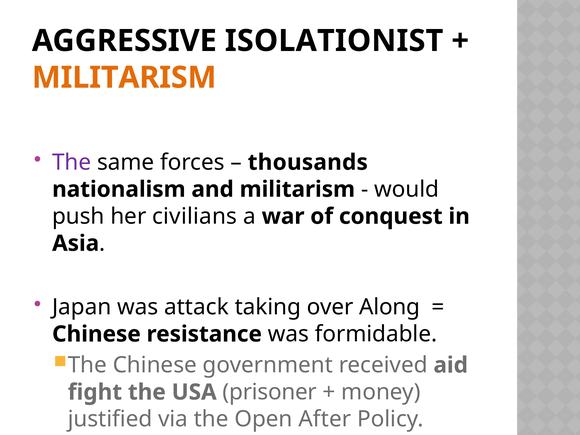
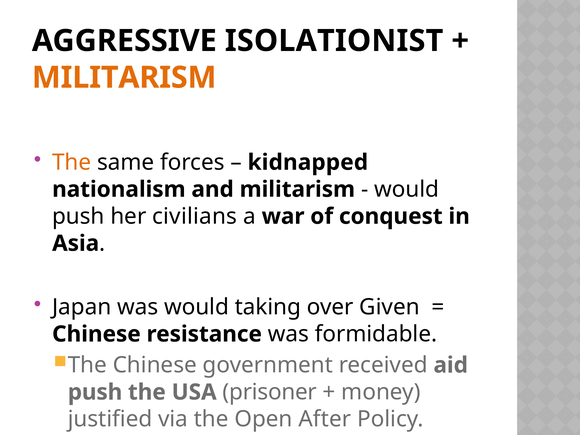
The at (72, 162) colour: purple -> orange
thousands: thousands -> kidnapped
was attack: attack -> would
Along: Along -> Given
fight at (95, 392): fight -> push
